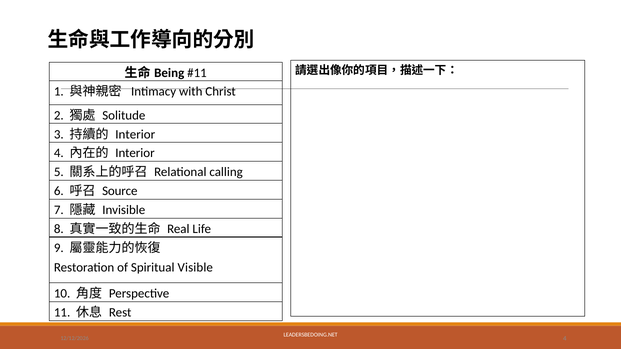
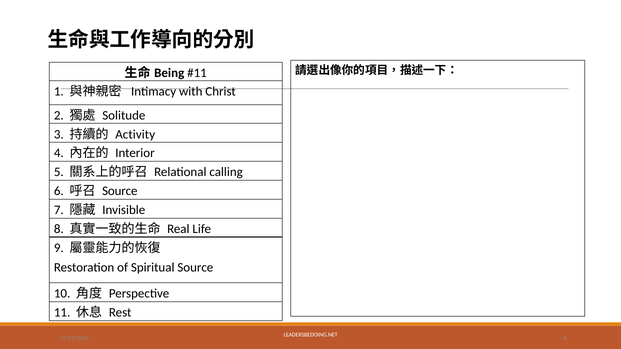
Interior at (135, 134): Interior -> Activity
Spiritual Visible: Visible -> Source
